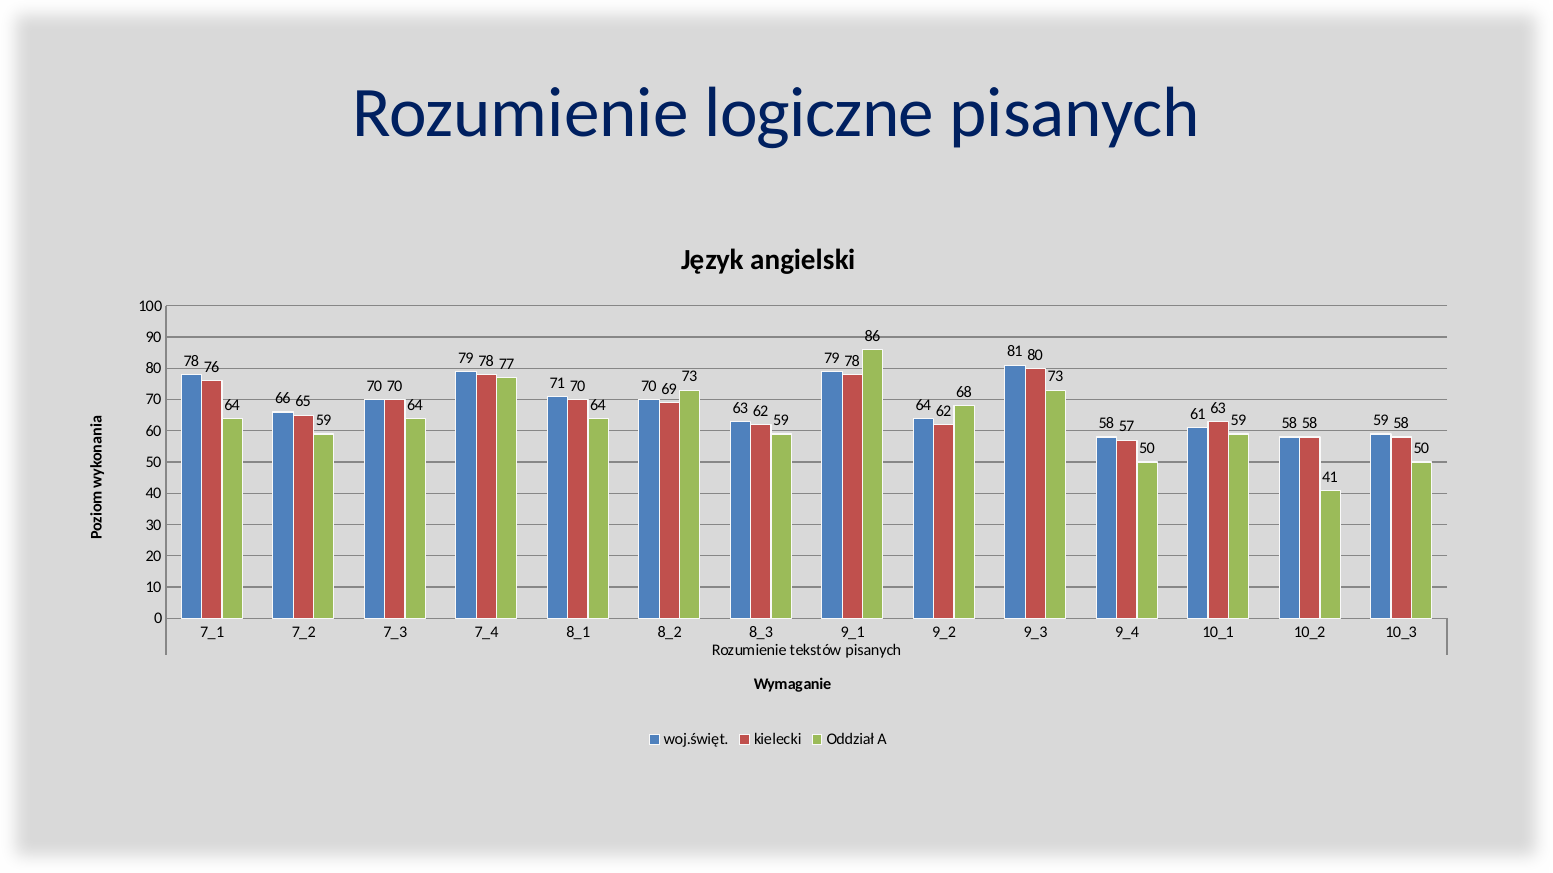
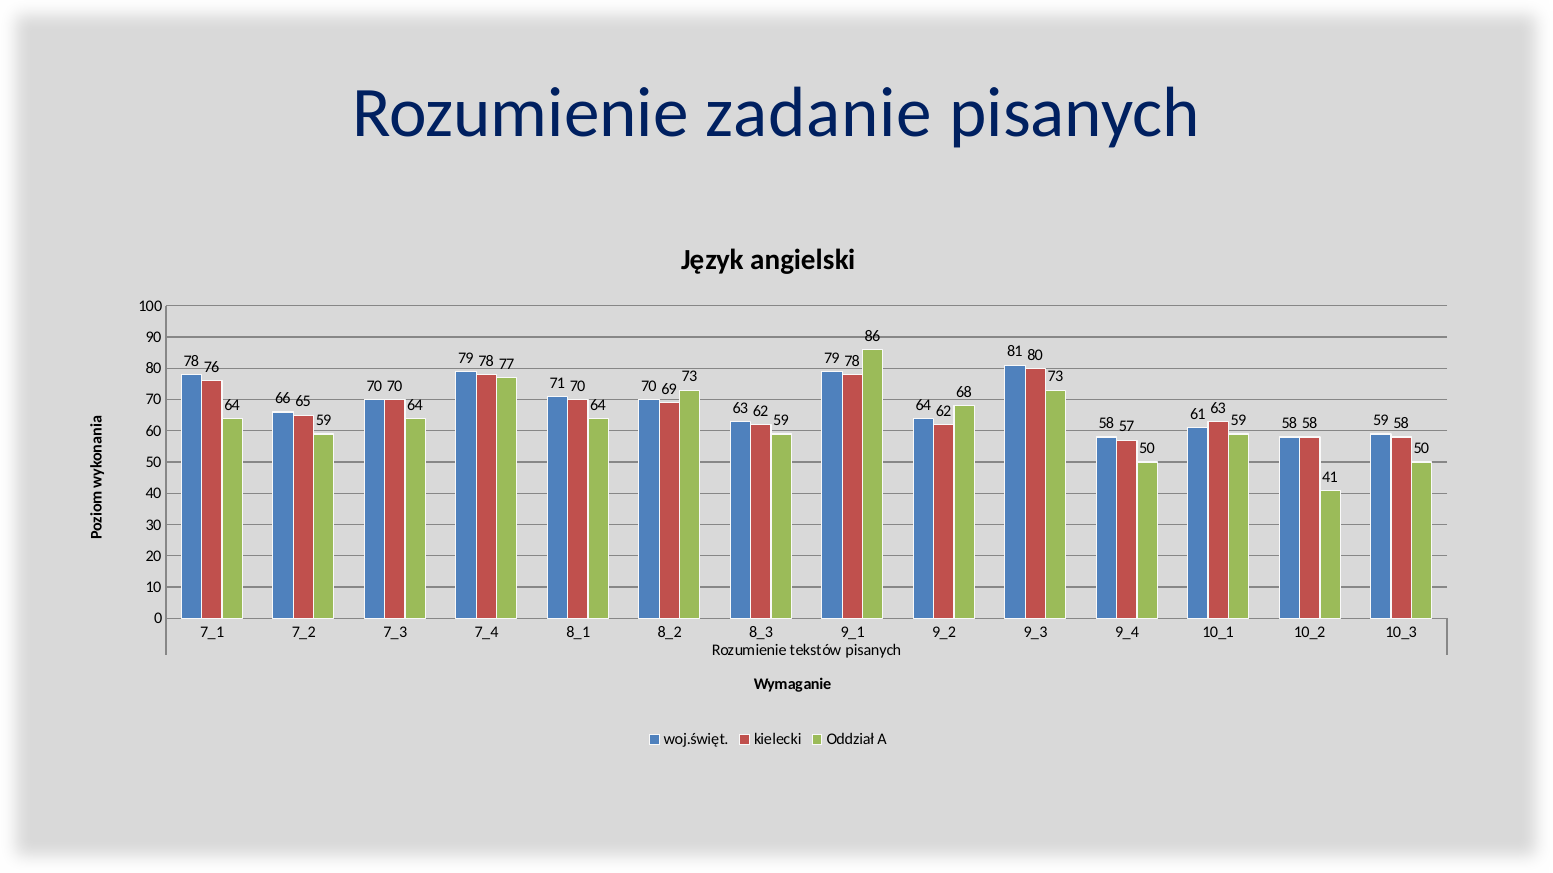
logiczne: logiczne -> zadanie
